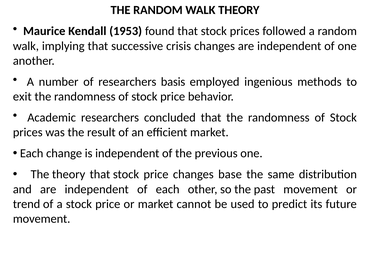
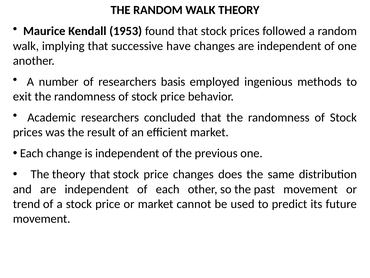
crisis: crisis -> have
base: base -> does
